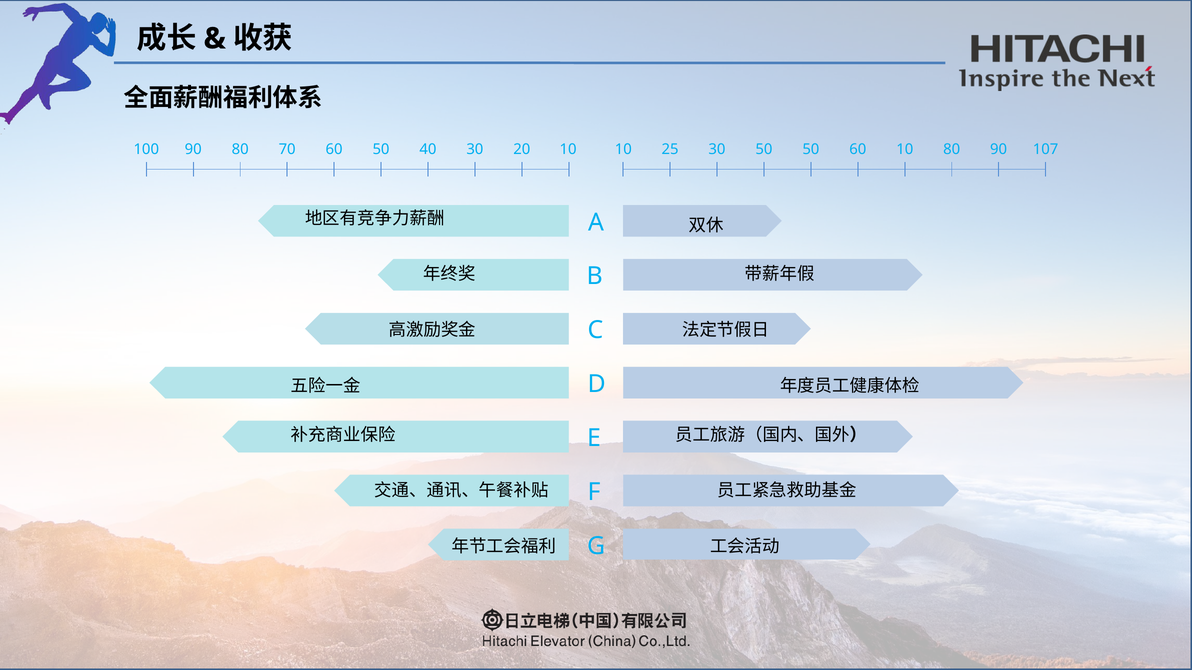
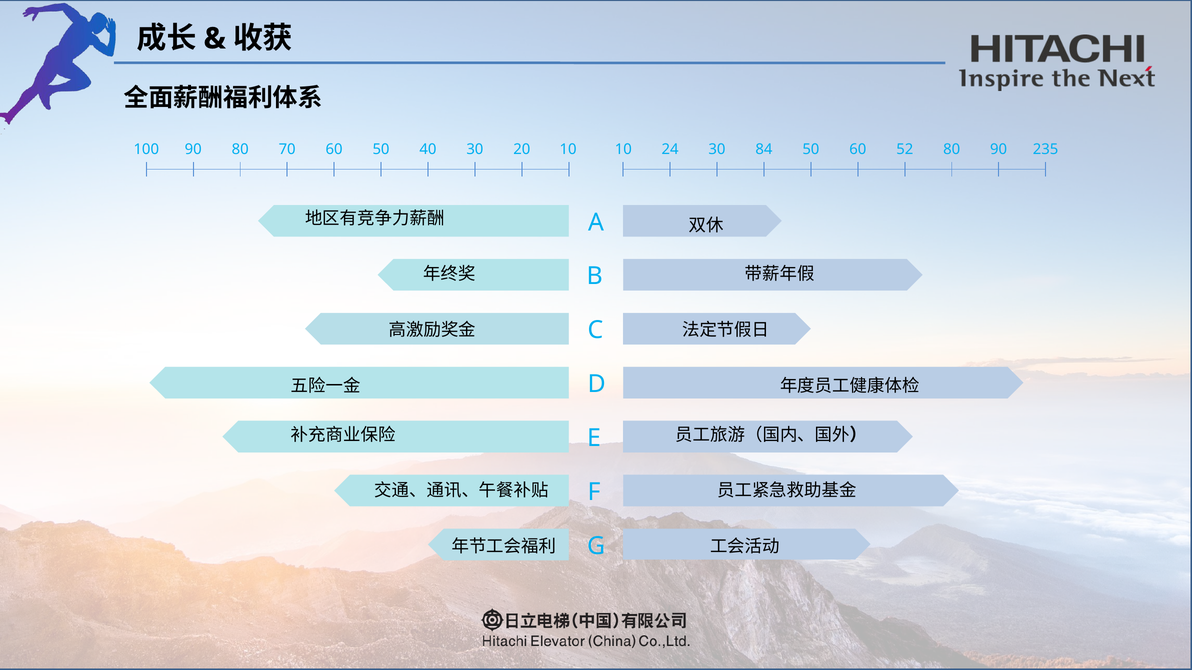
25: 25 -> 24
30 50: 50 -> 84
60 10: 10 -> 52
107: 107 -> 235
